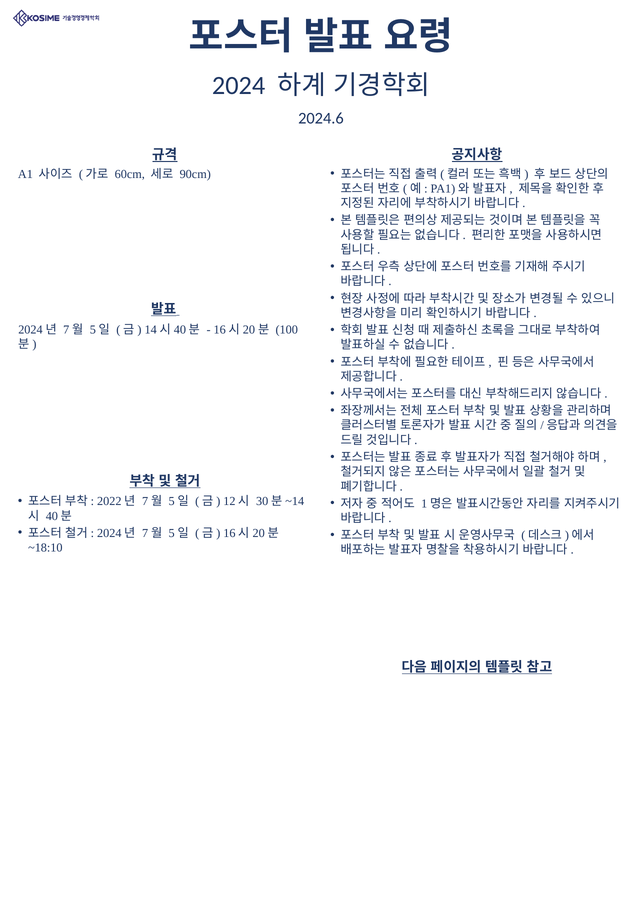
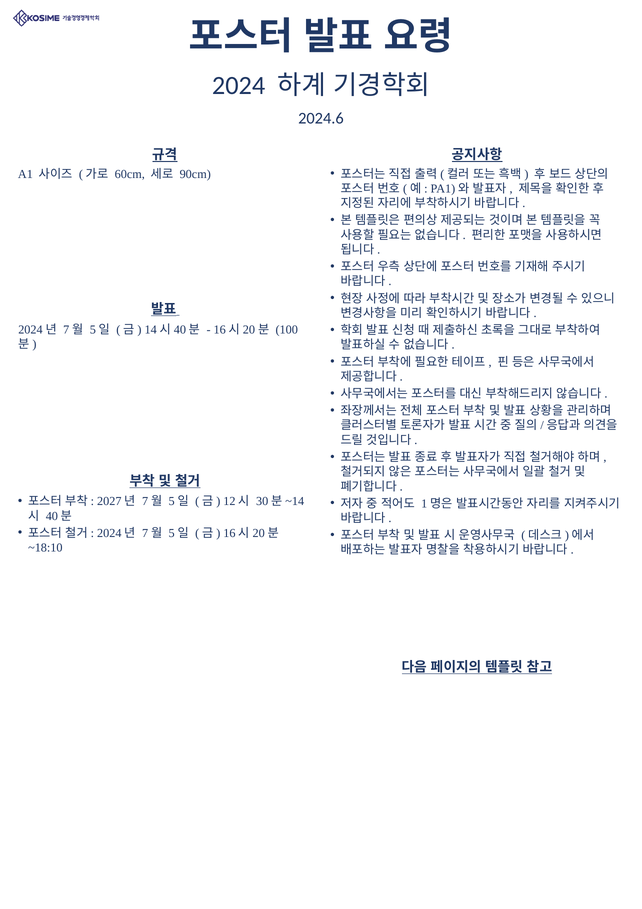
2022: 2022 -> 2027
